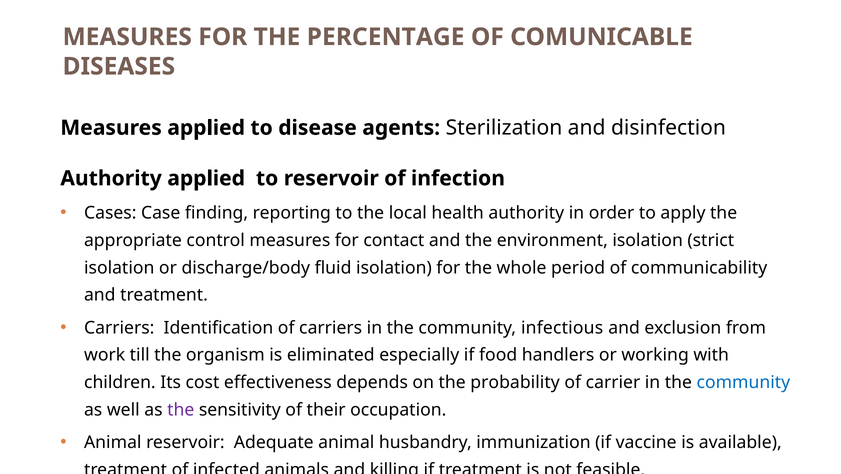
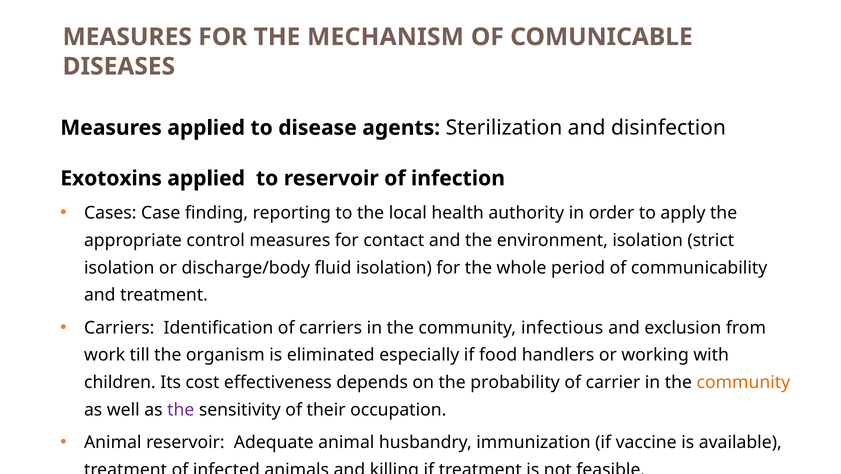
PERCENTAGE: PERCENTAGE -> MECHANISM
Authority at (111, 178): Authority -> Exotoxins
community at (743, 383) colour: blue -> orange
